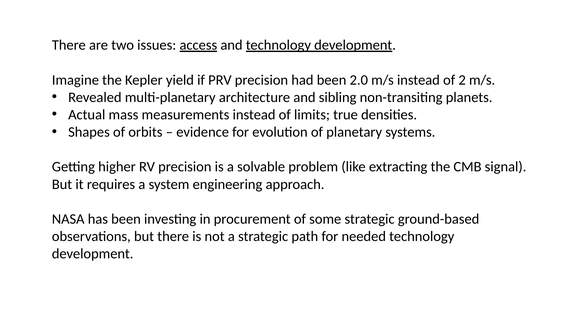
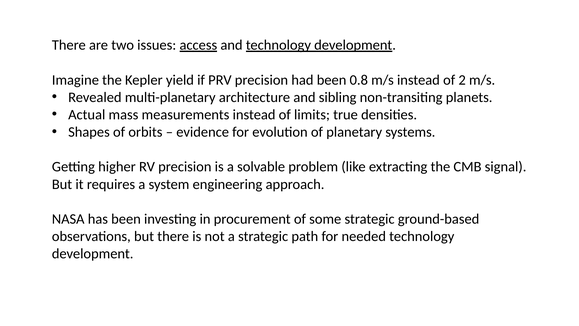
2.0: 2.0 -> 0.8
